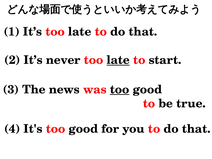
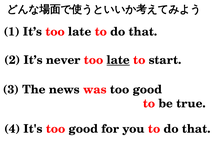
too at (120, 89) underline: present -> none
